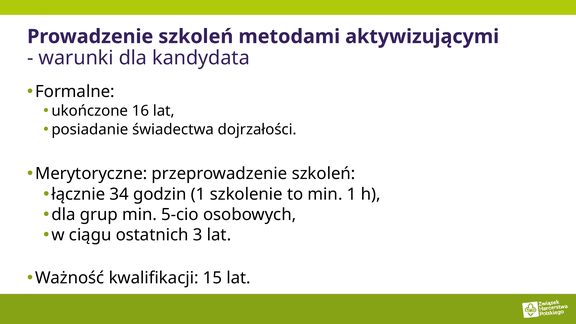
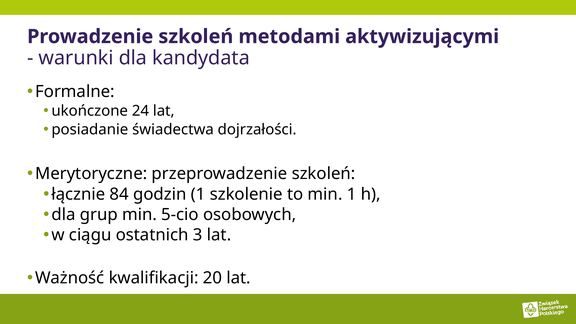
16: 16 -> 24
34: 34 -> 84
15: 15 -> 20
